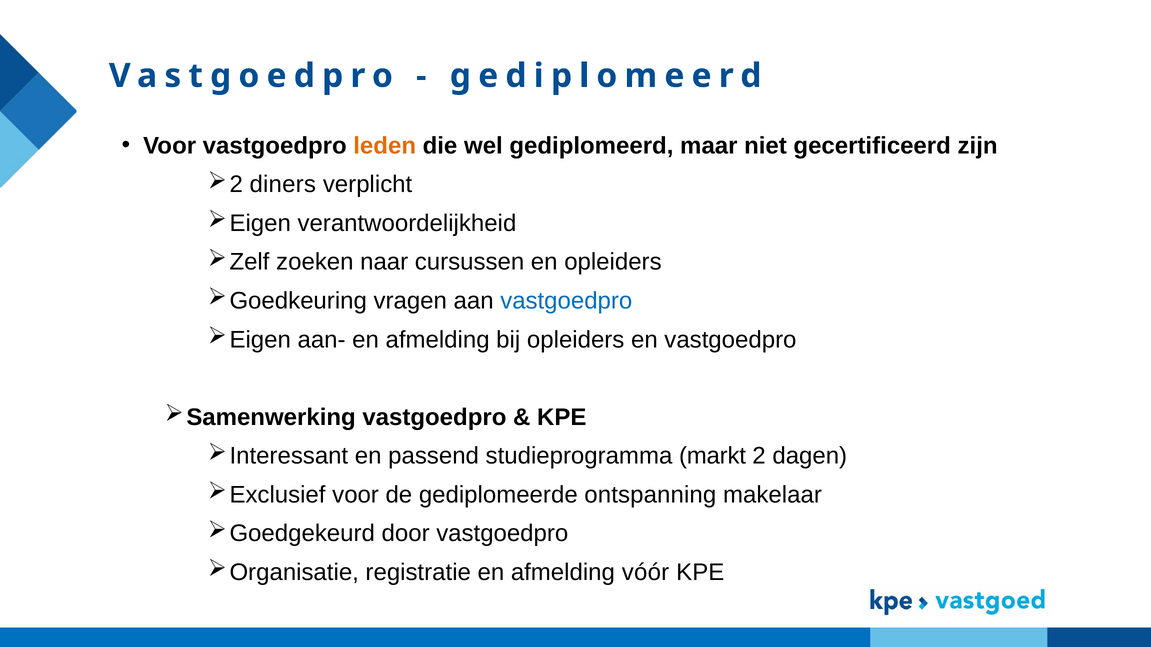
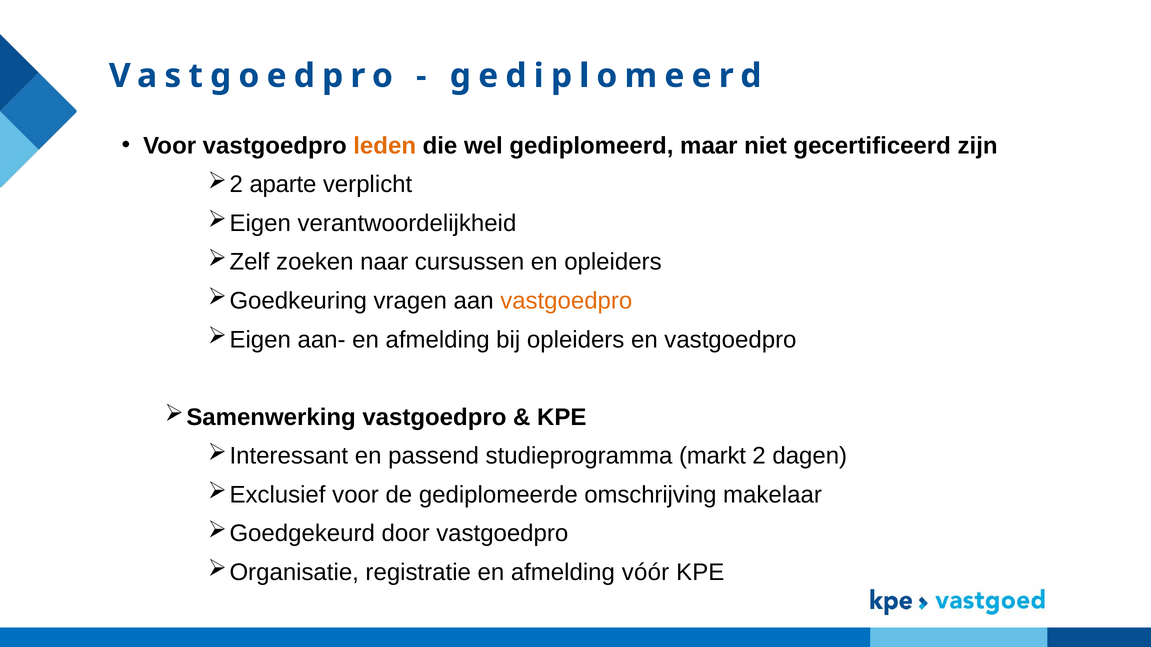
diners: diners -> aparte
vastgoedpro at (566, 301) colour: blue -> orange
ontspanning: ontspanning -> omschrijving
